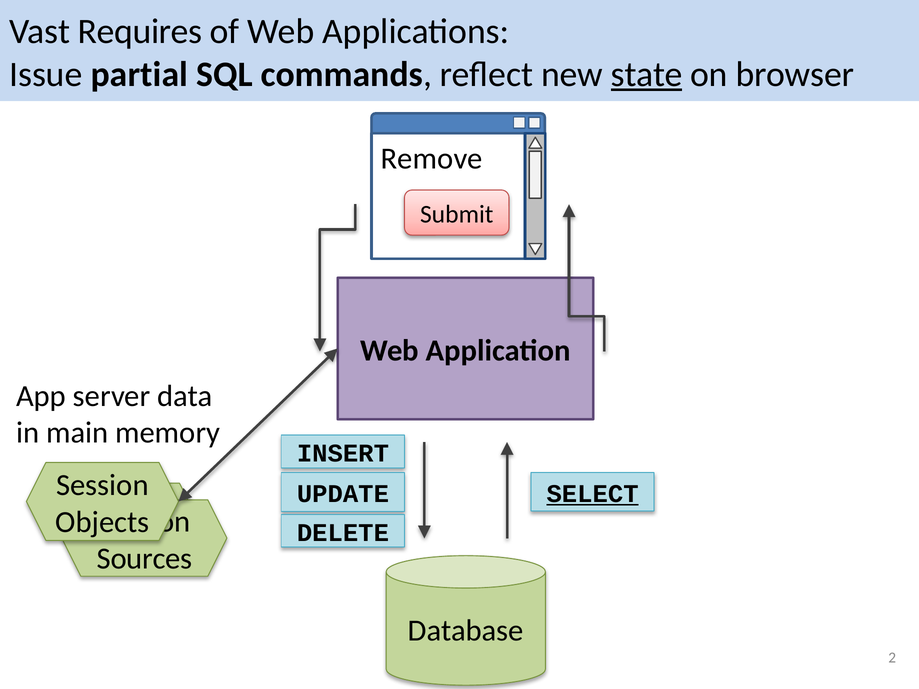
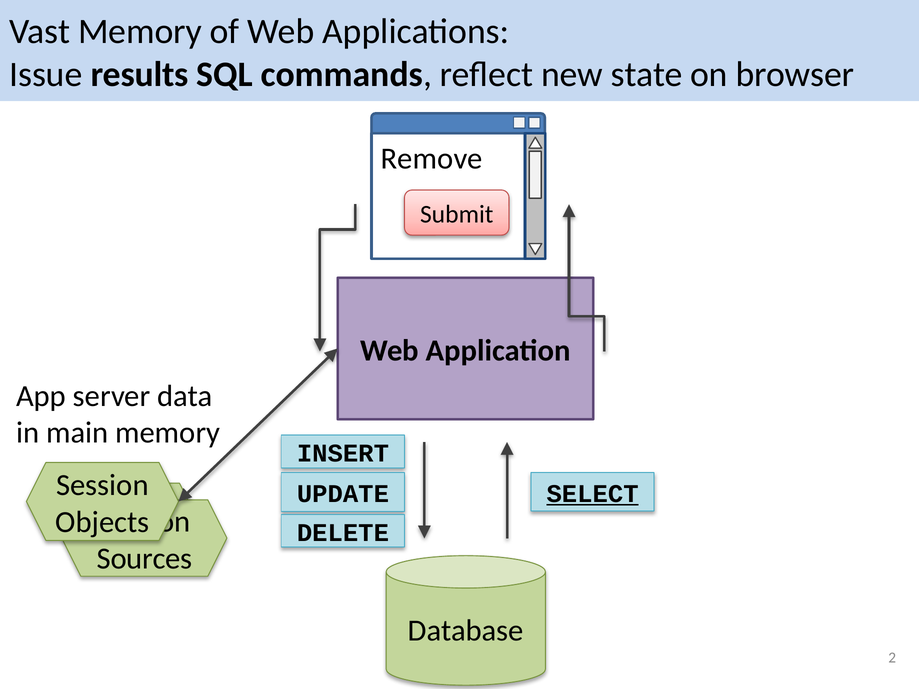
Vast Requires: Requires -> Memory
partial: partial -> results
state underline: present -> none
